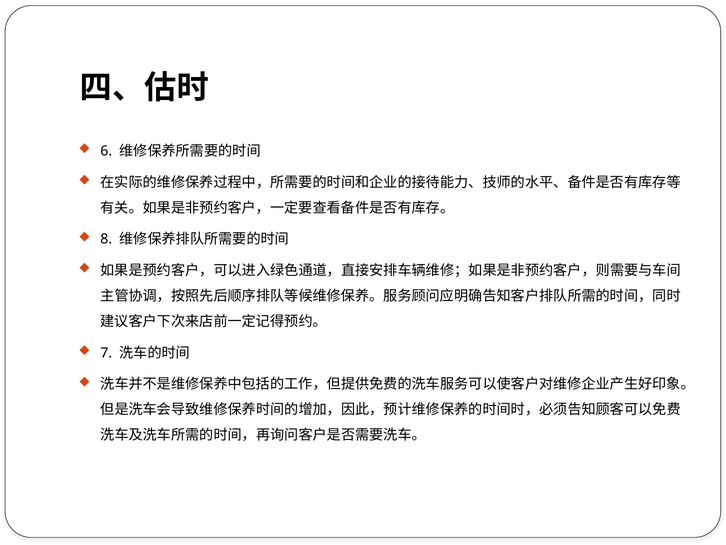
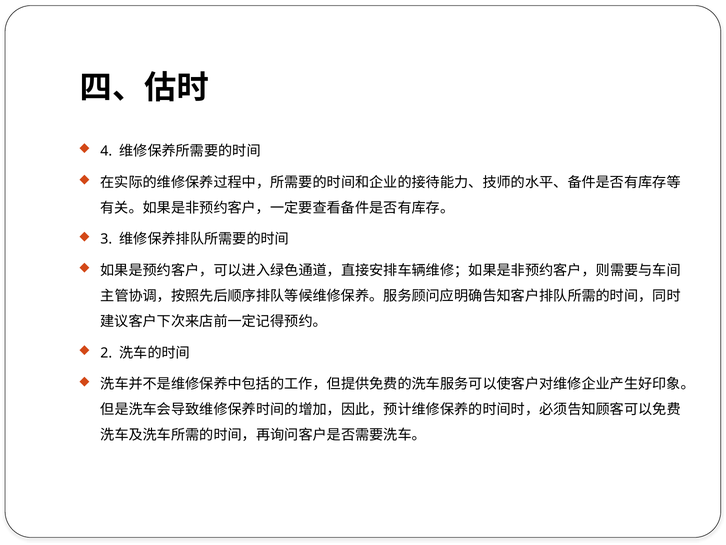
6: 6 -> 4
8: 8 -> 3
7: 7 -> 2
